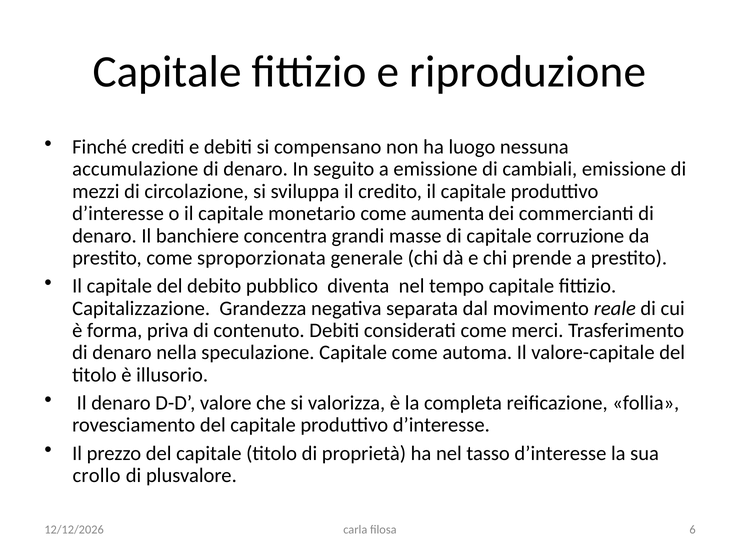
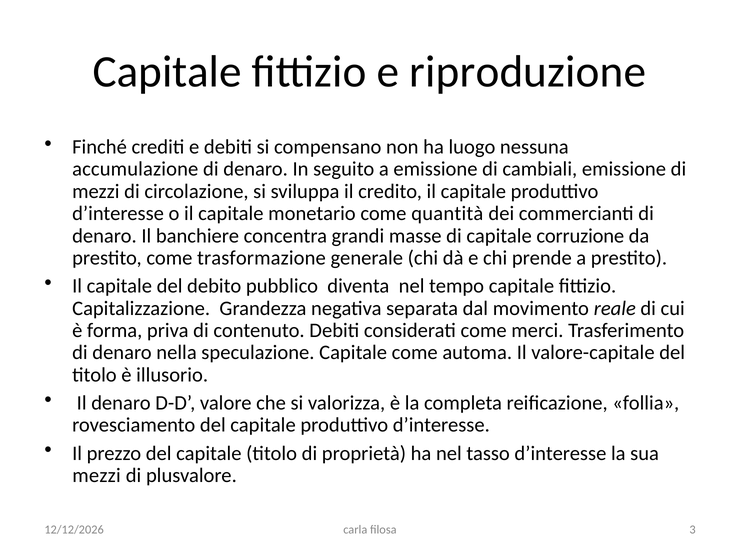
aumenta: aumenta -> quantità
sproporzionata: sproporzionata -> trasformazione
crollo at (97, 476): crollo -> mezzi
6: 6 -> 3
